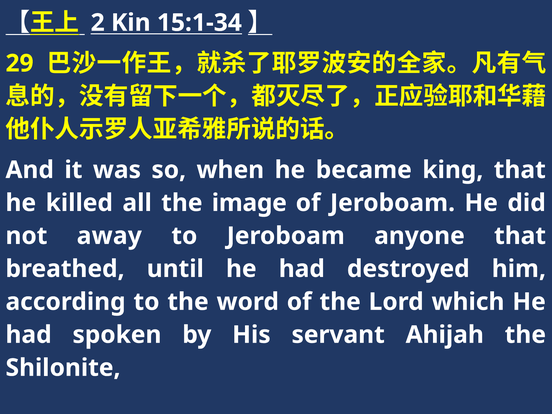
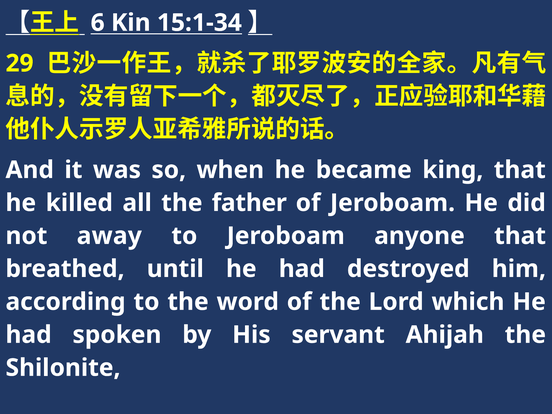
2: 2 -> 6
image: image -> father
